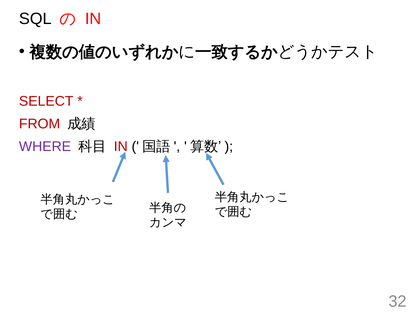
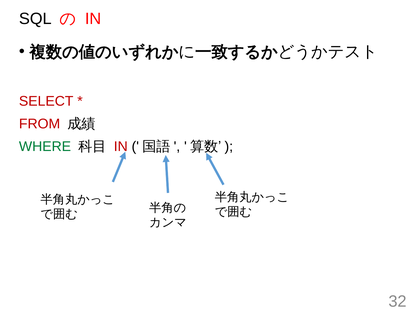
WHERE colour: purple -> green
